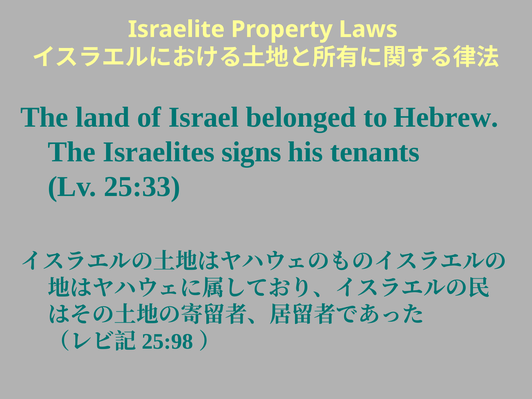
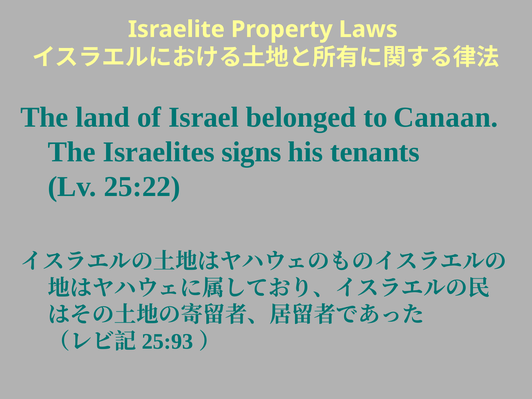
Hebrew: Hebrew -> Canaan
25:33: 25:33 -> 25:22
25:98: 25:98 -> 25:93
